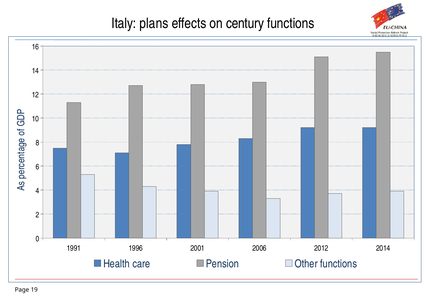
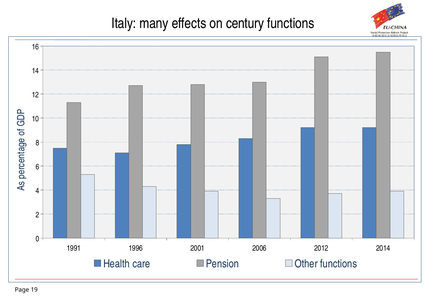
plans: plans -> many
